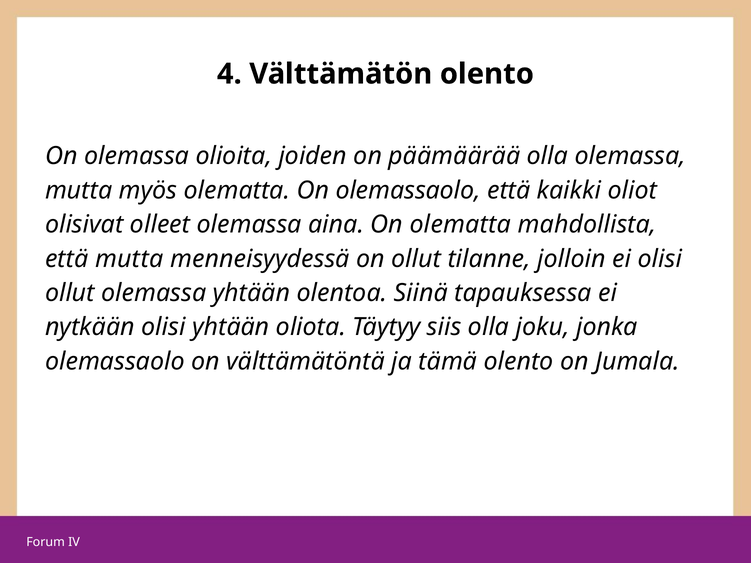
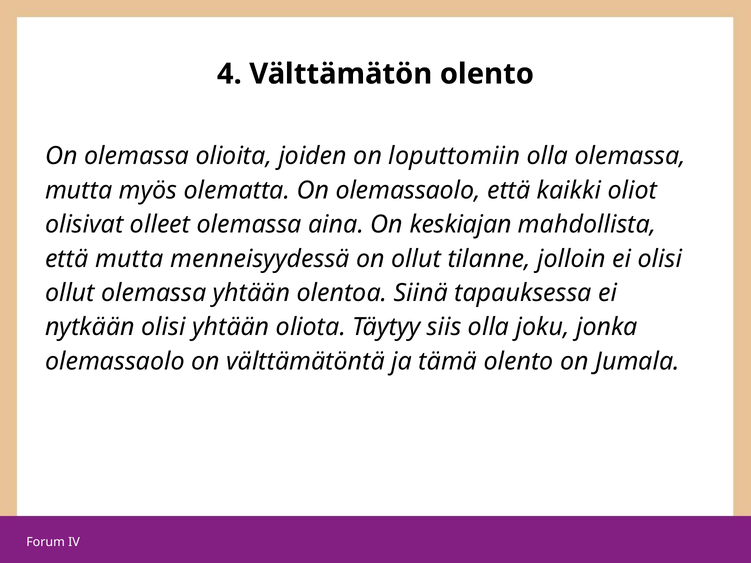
päämäärää: päämäärää -> loputtomiin
On olematta: olematta -> keskiajan
